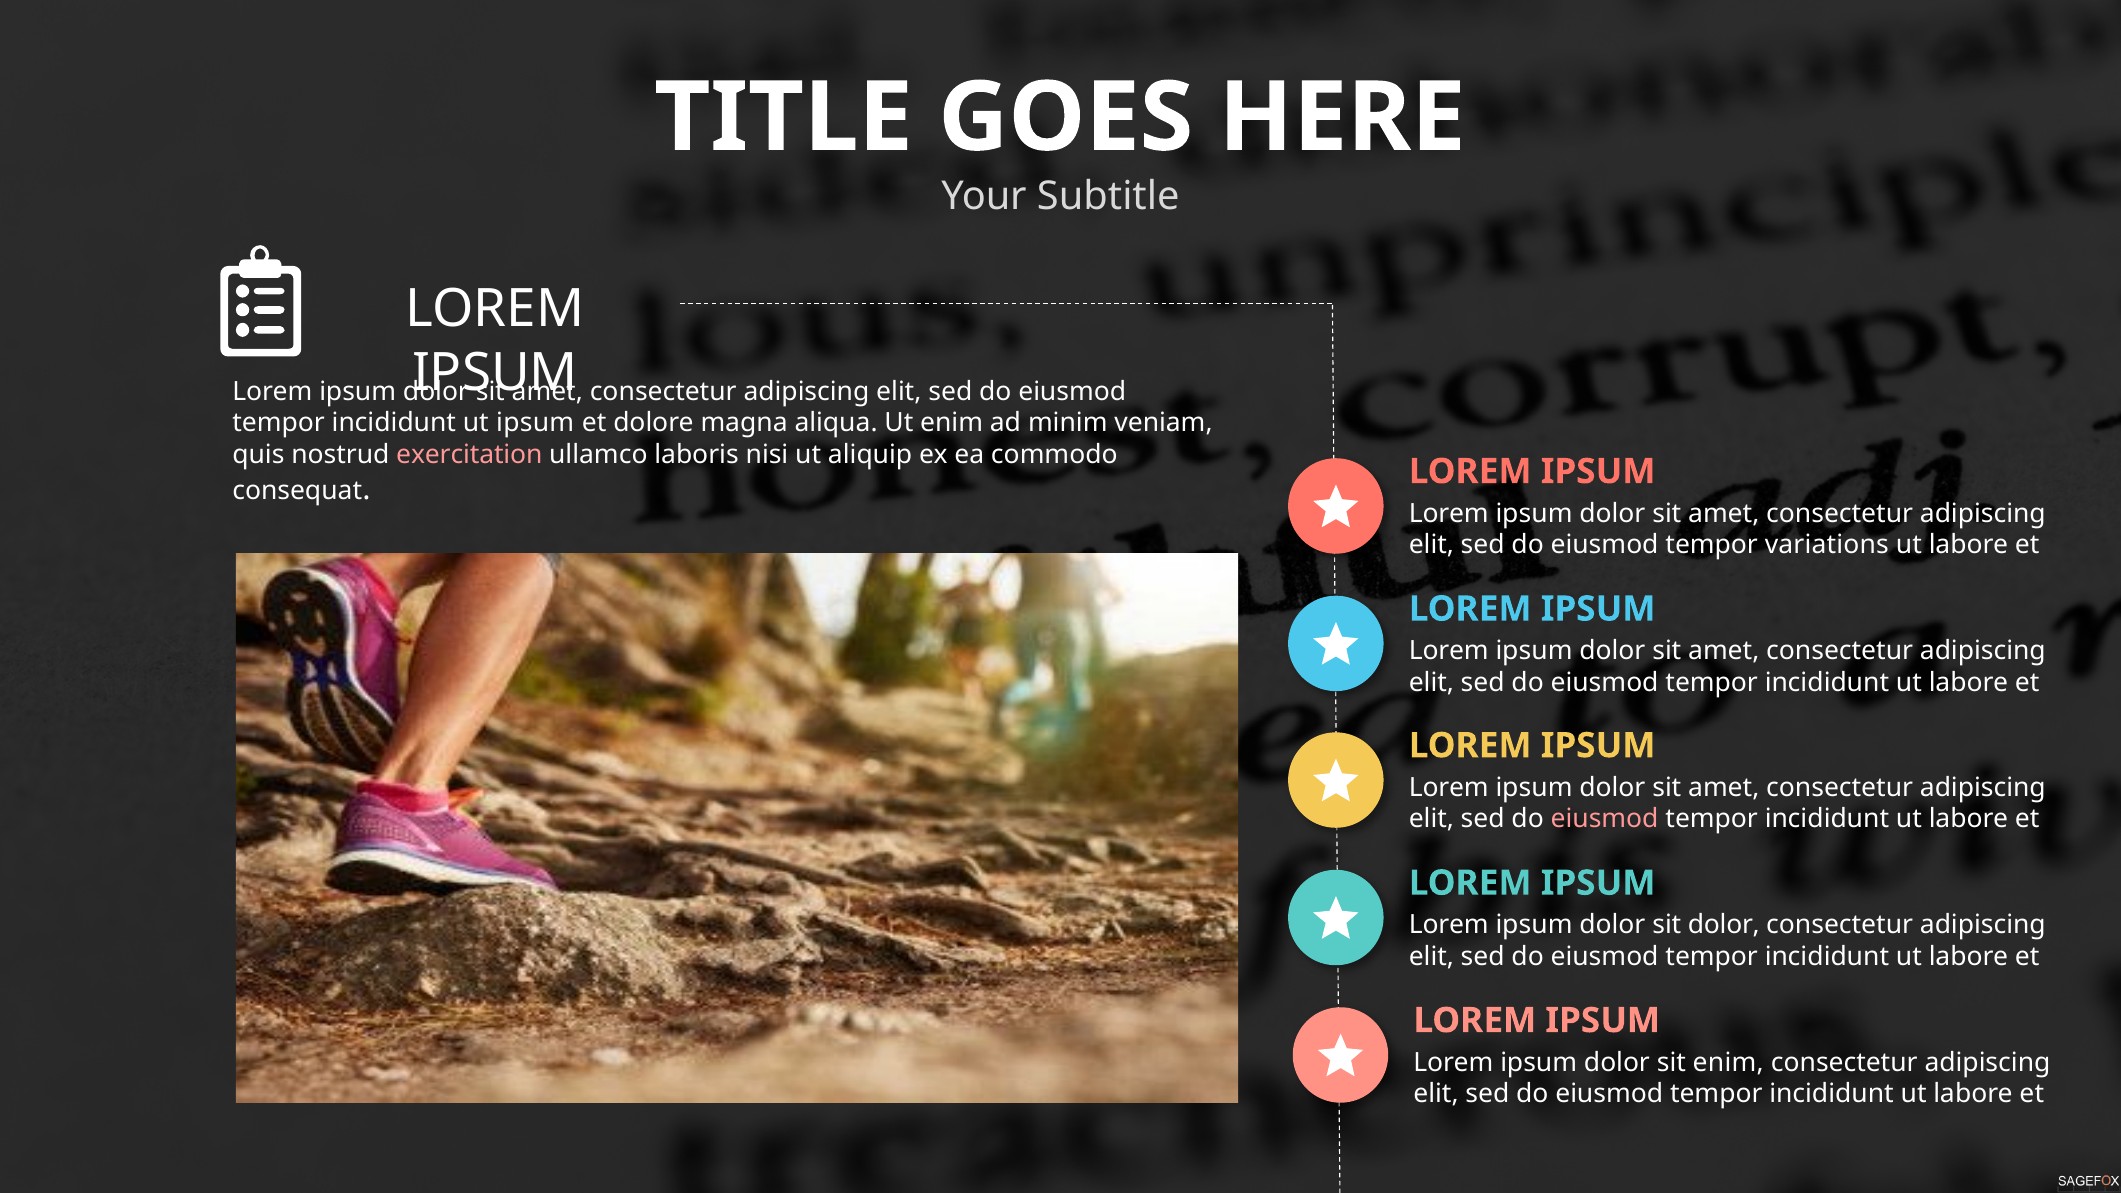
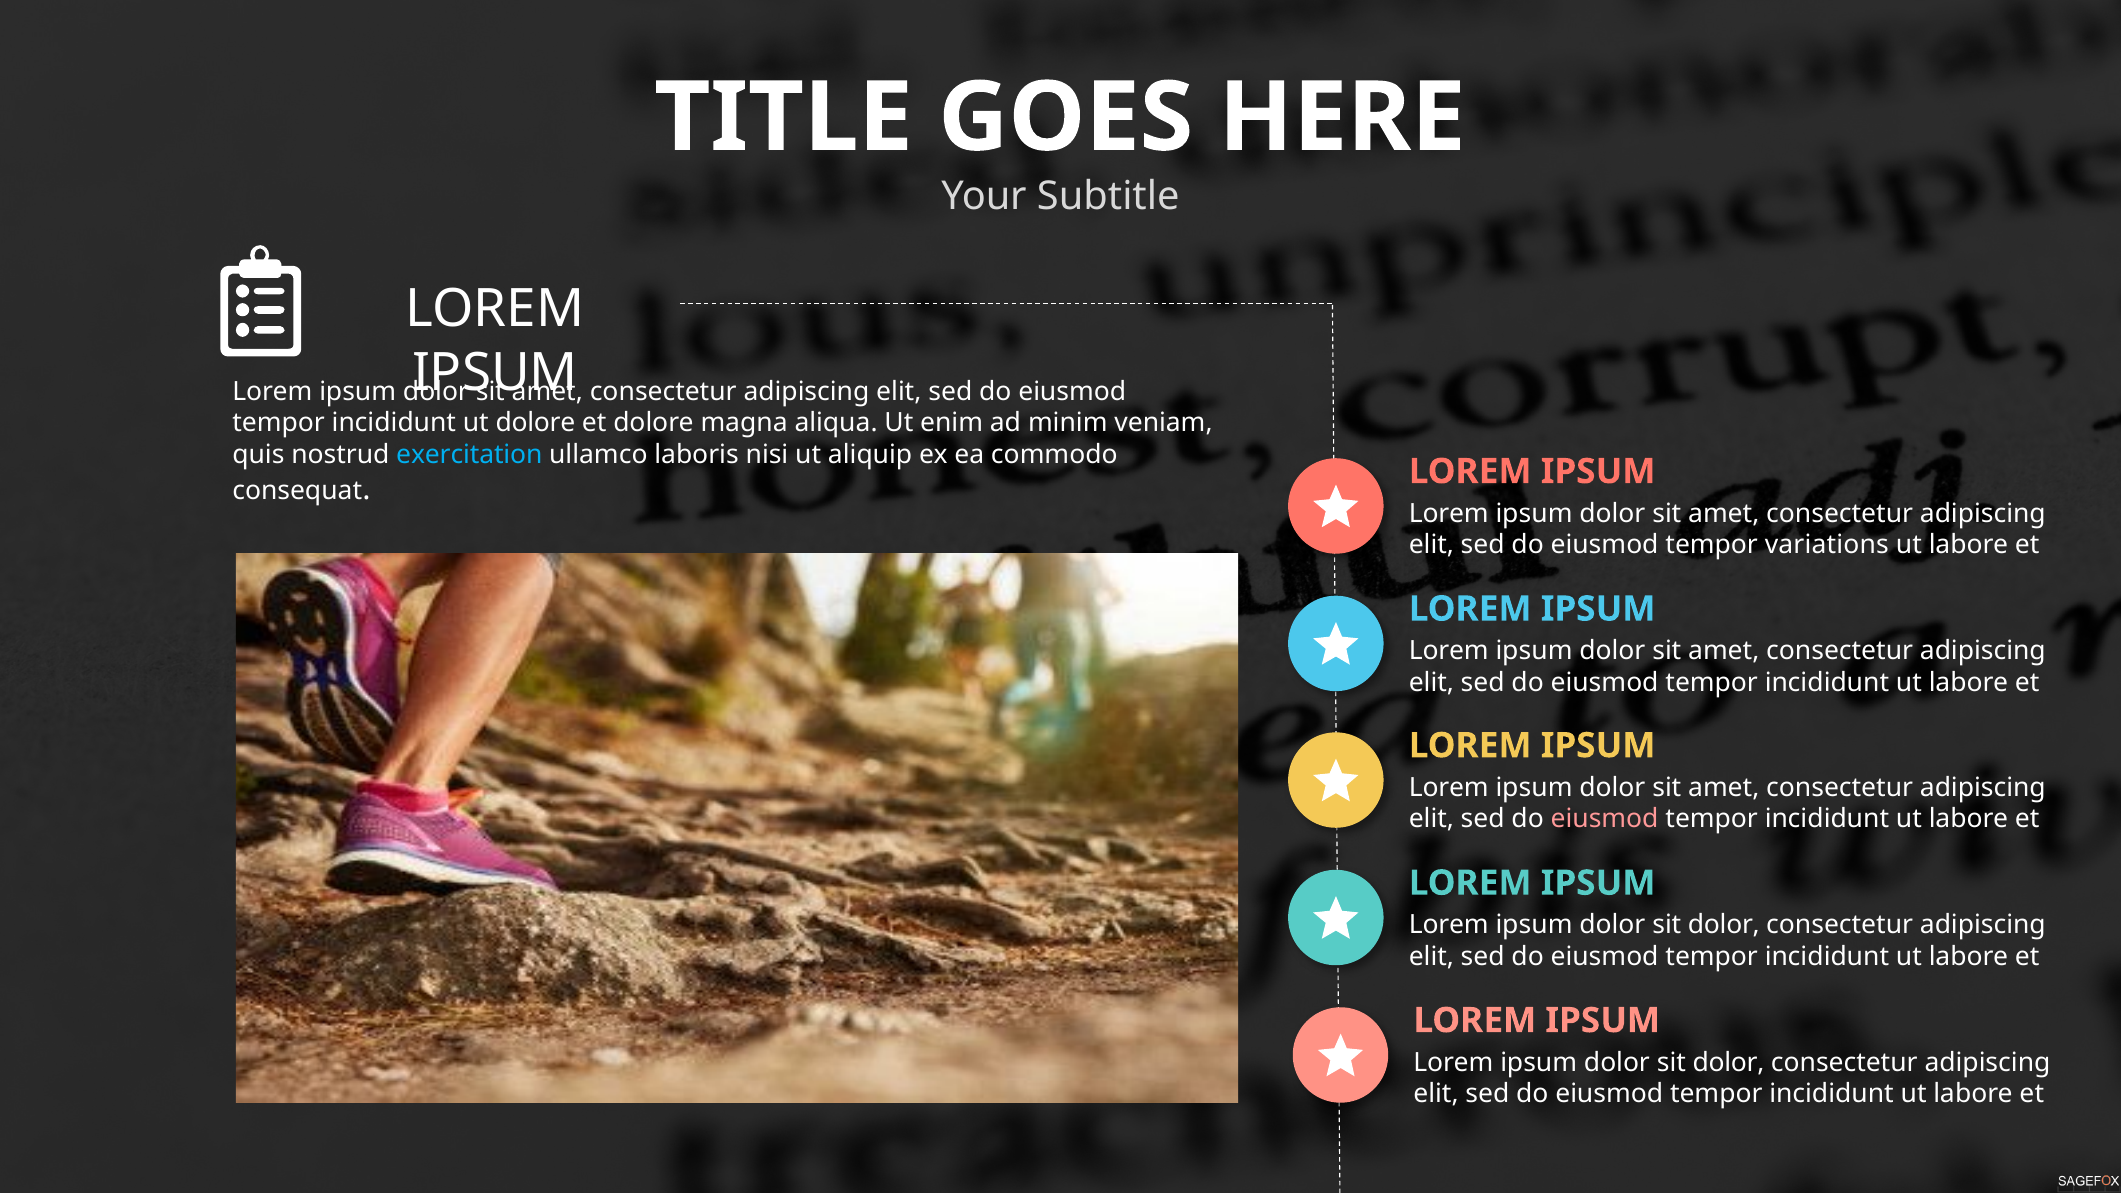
ut ipsum: ipsum -> dolore
exercitation colour: pink -> light blue
enim at (1728, 1062): enim -> dolor
